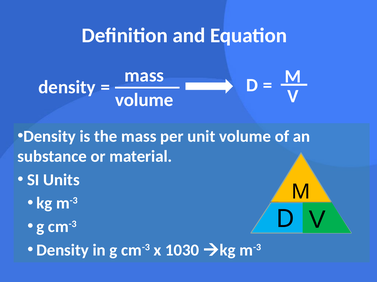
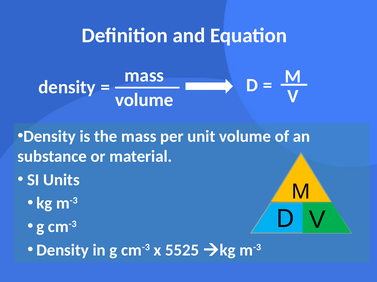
1030: 1030 -> 5525
